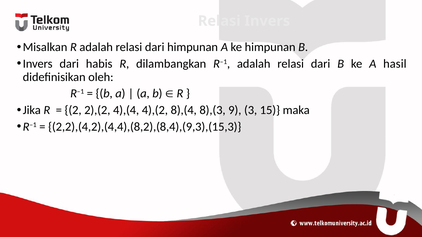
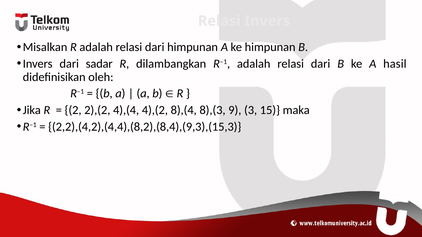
habis: habis -> sadar
